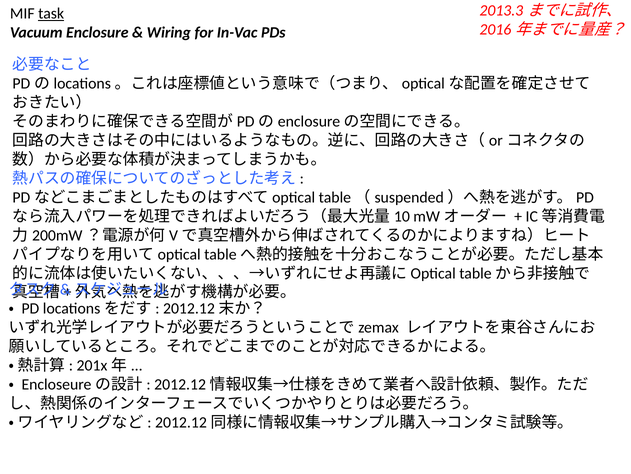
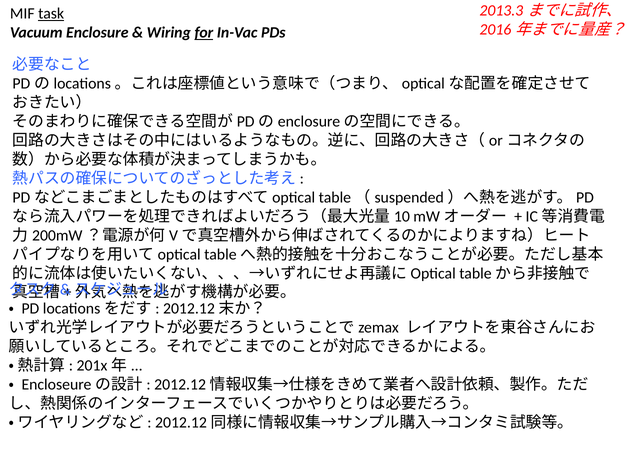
for underline: none -> present
